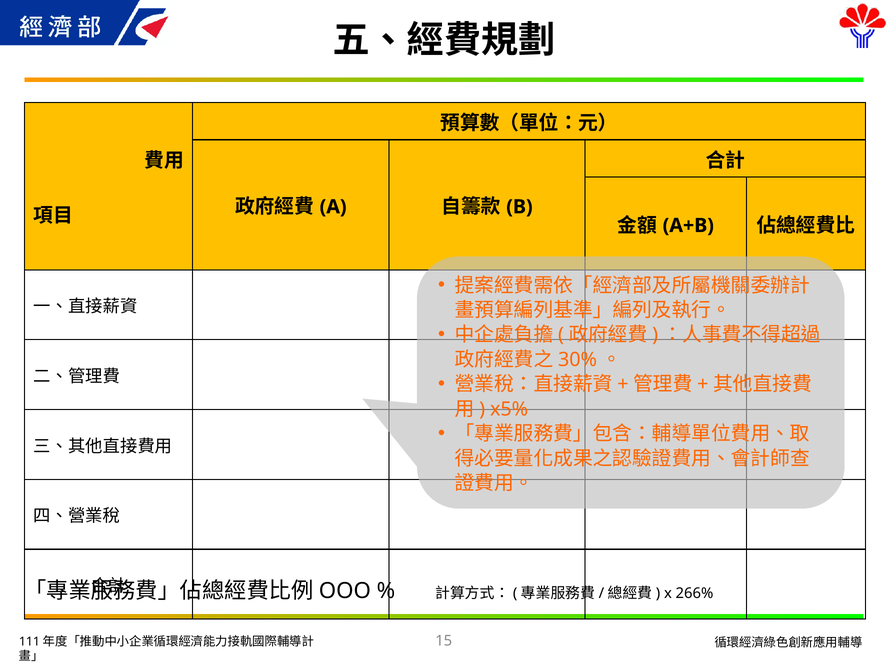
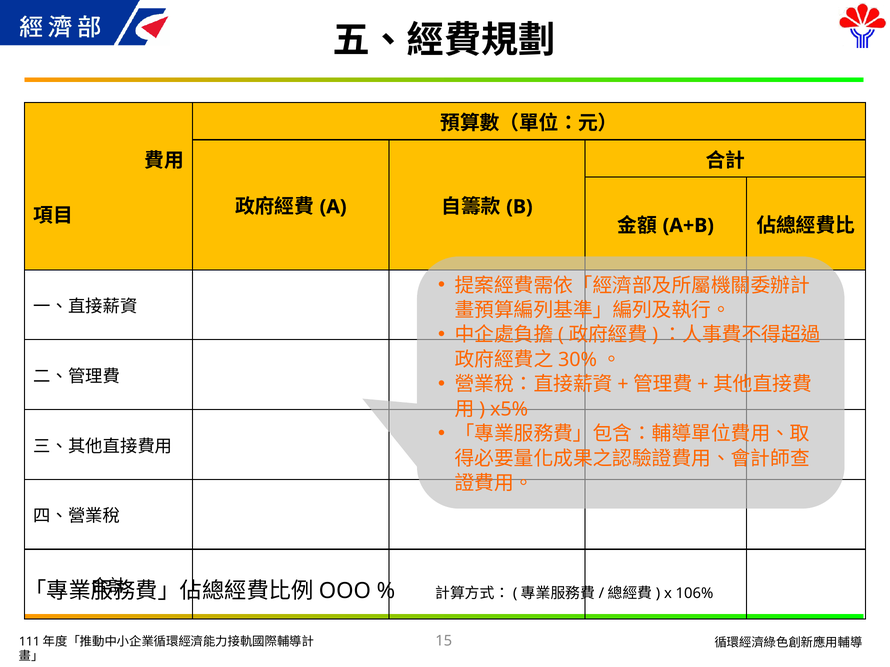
266%: 266% -> 106%
